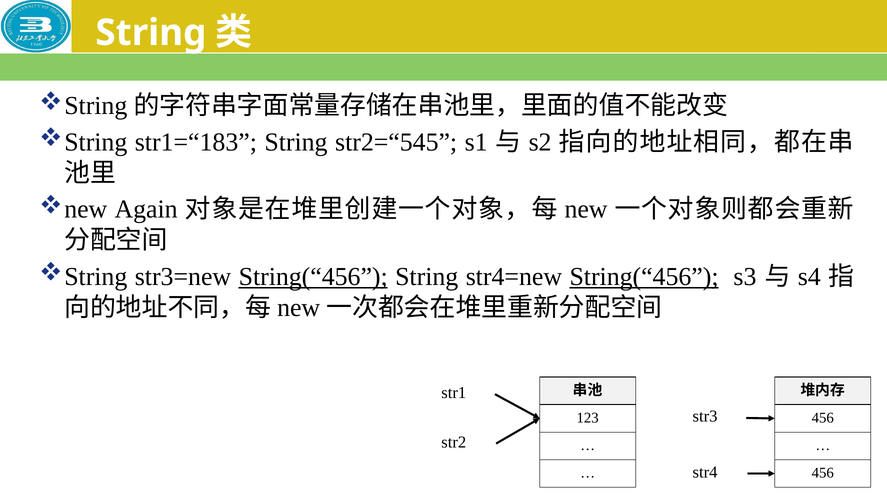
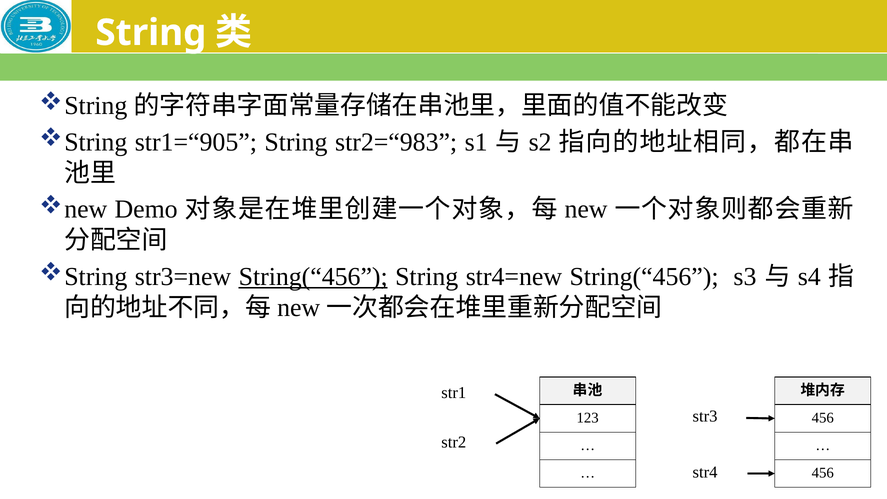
str1=“183: str1=“183 -> str1=“905
str2=“545: str2=“545 -> str2=“983
Again: Again -> Demo
String(“456 at (644, 277) underline: present -> none
